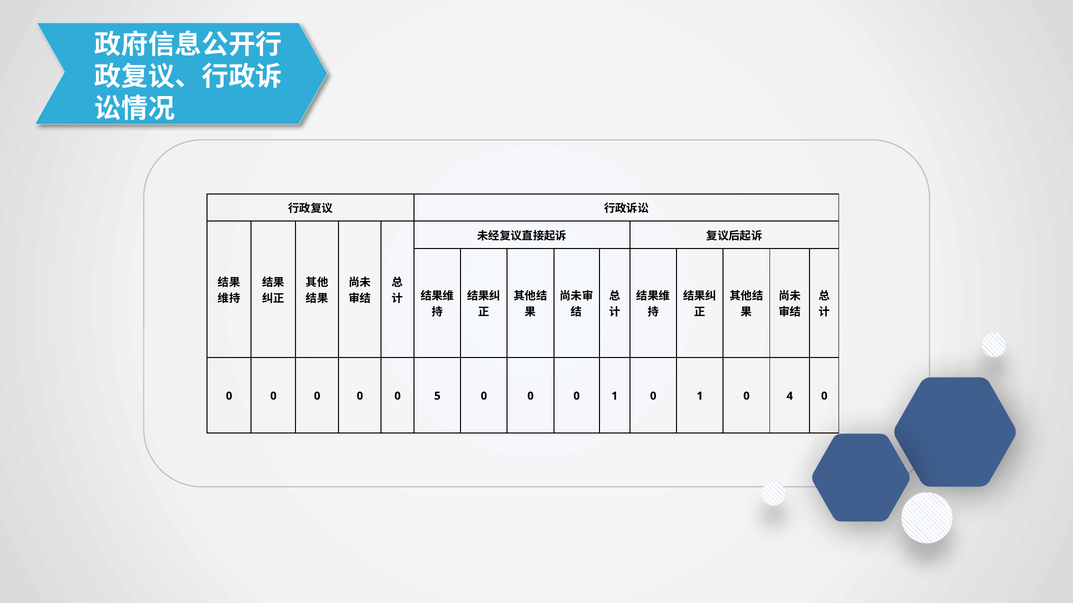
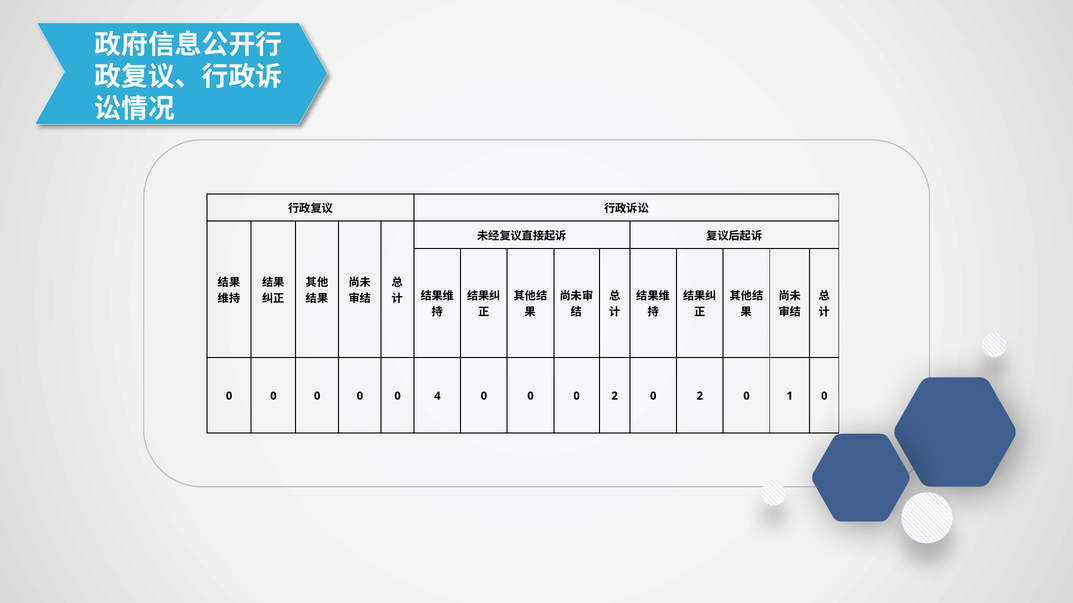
5: 5 -> 4
0 0 1: 1 -> 2
1 at (700, 396): 1 -> 2
4: 4 -> 1
